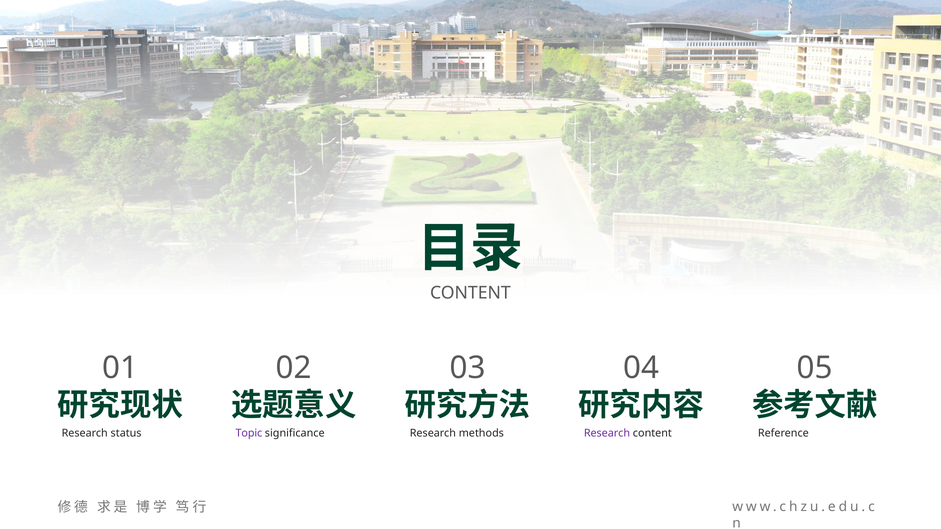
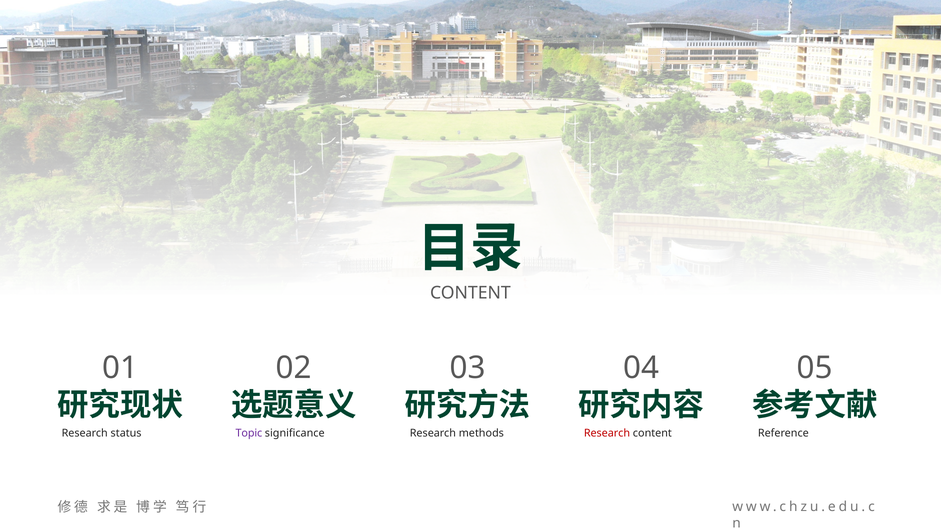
Research at (607, 434) colour: purple -> red
